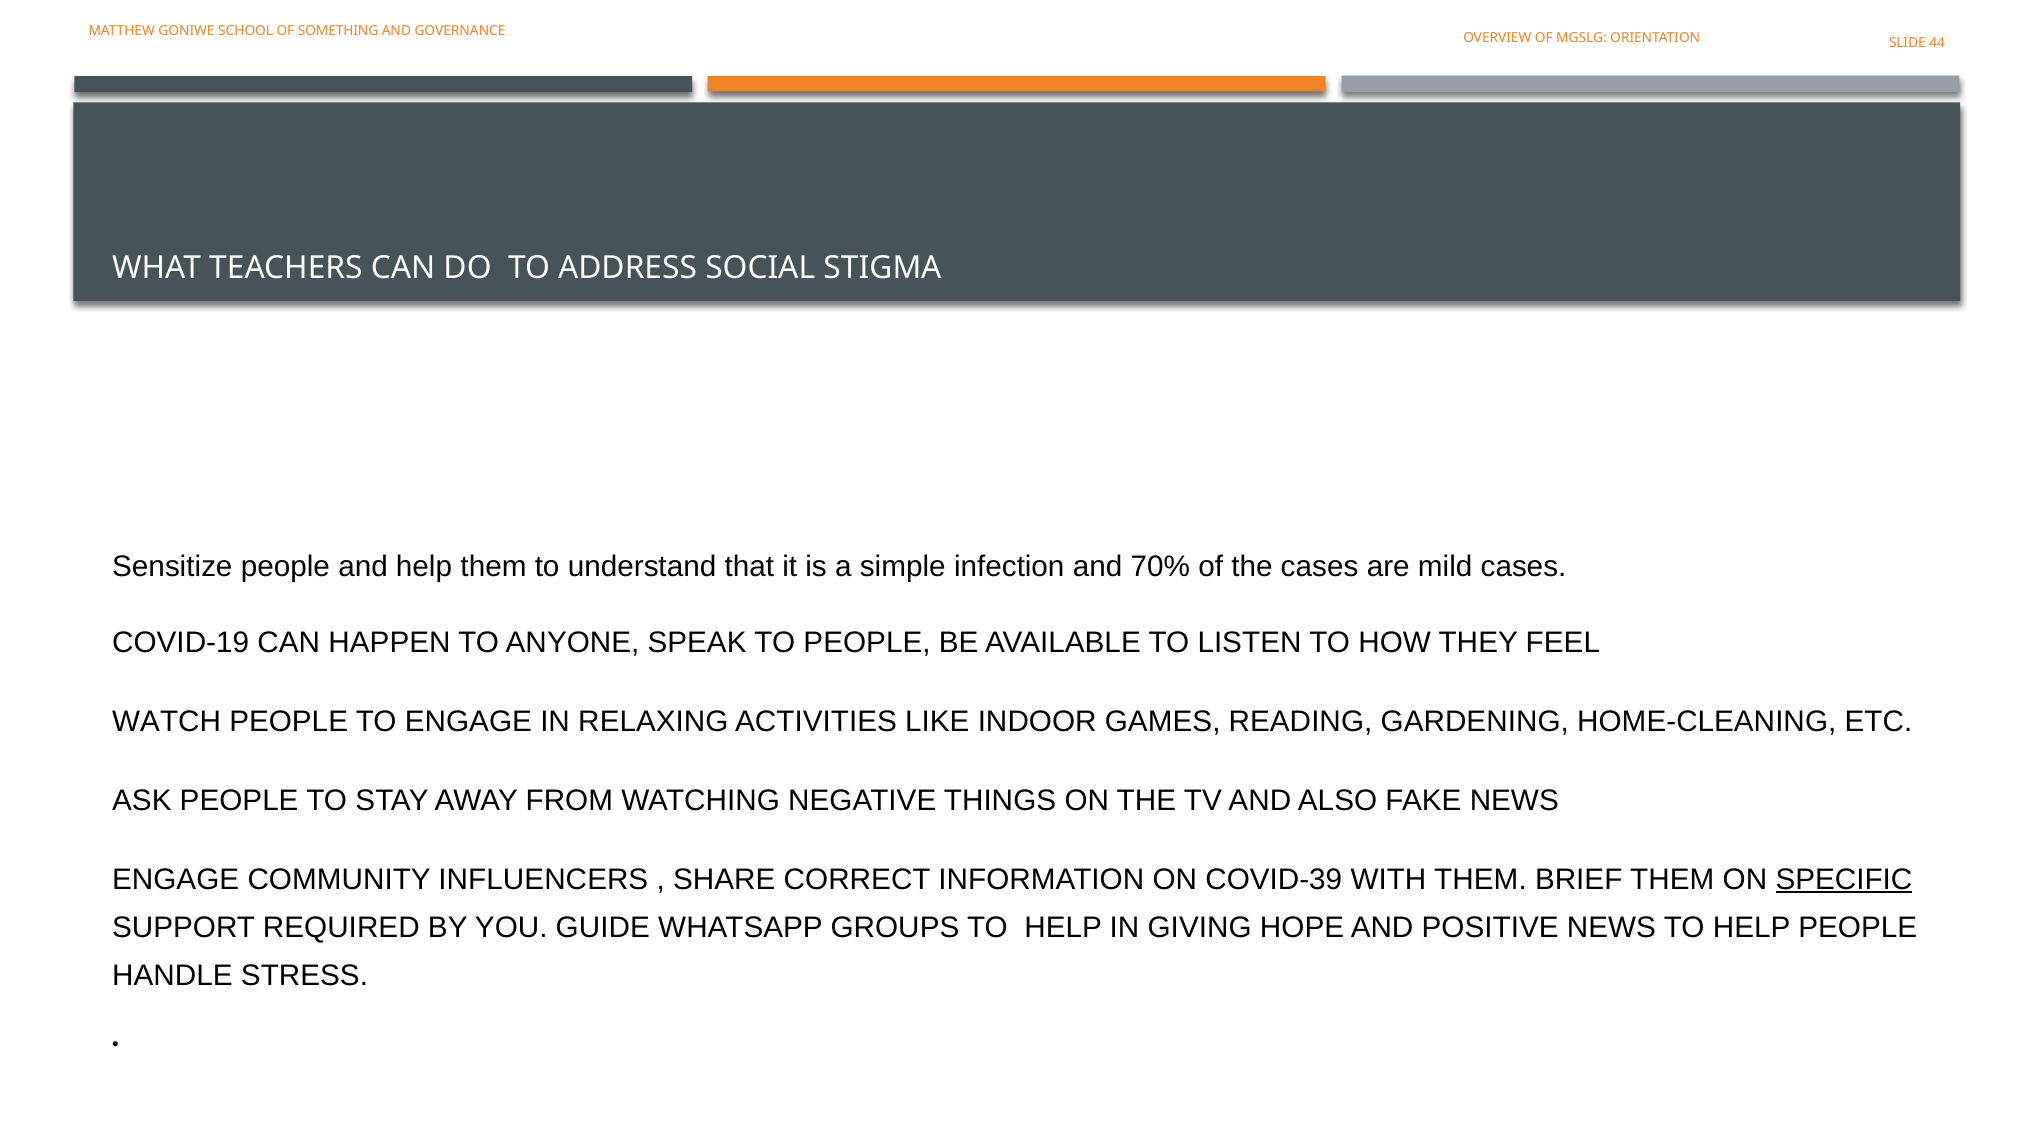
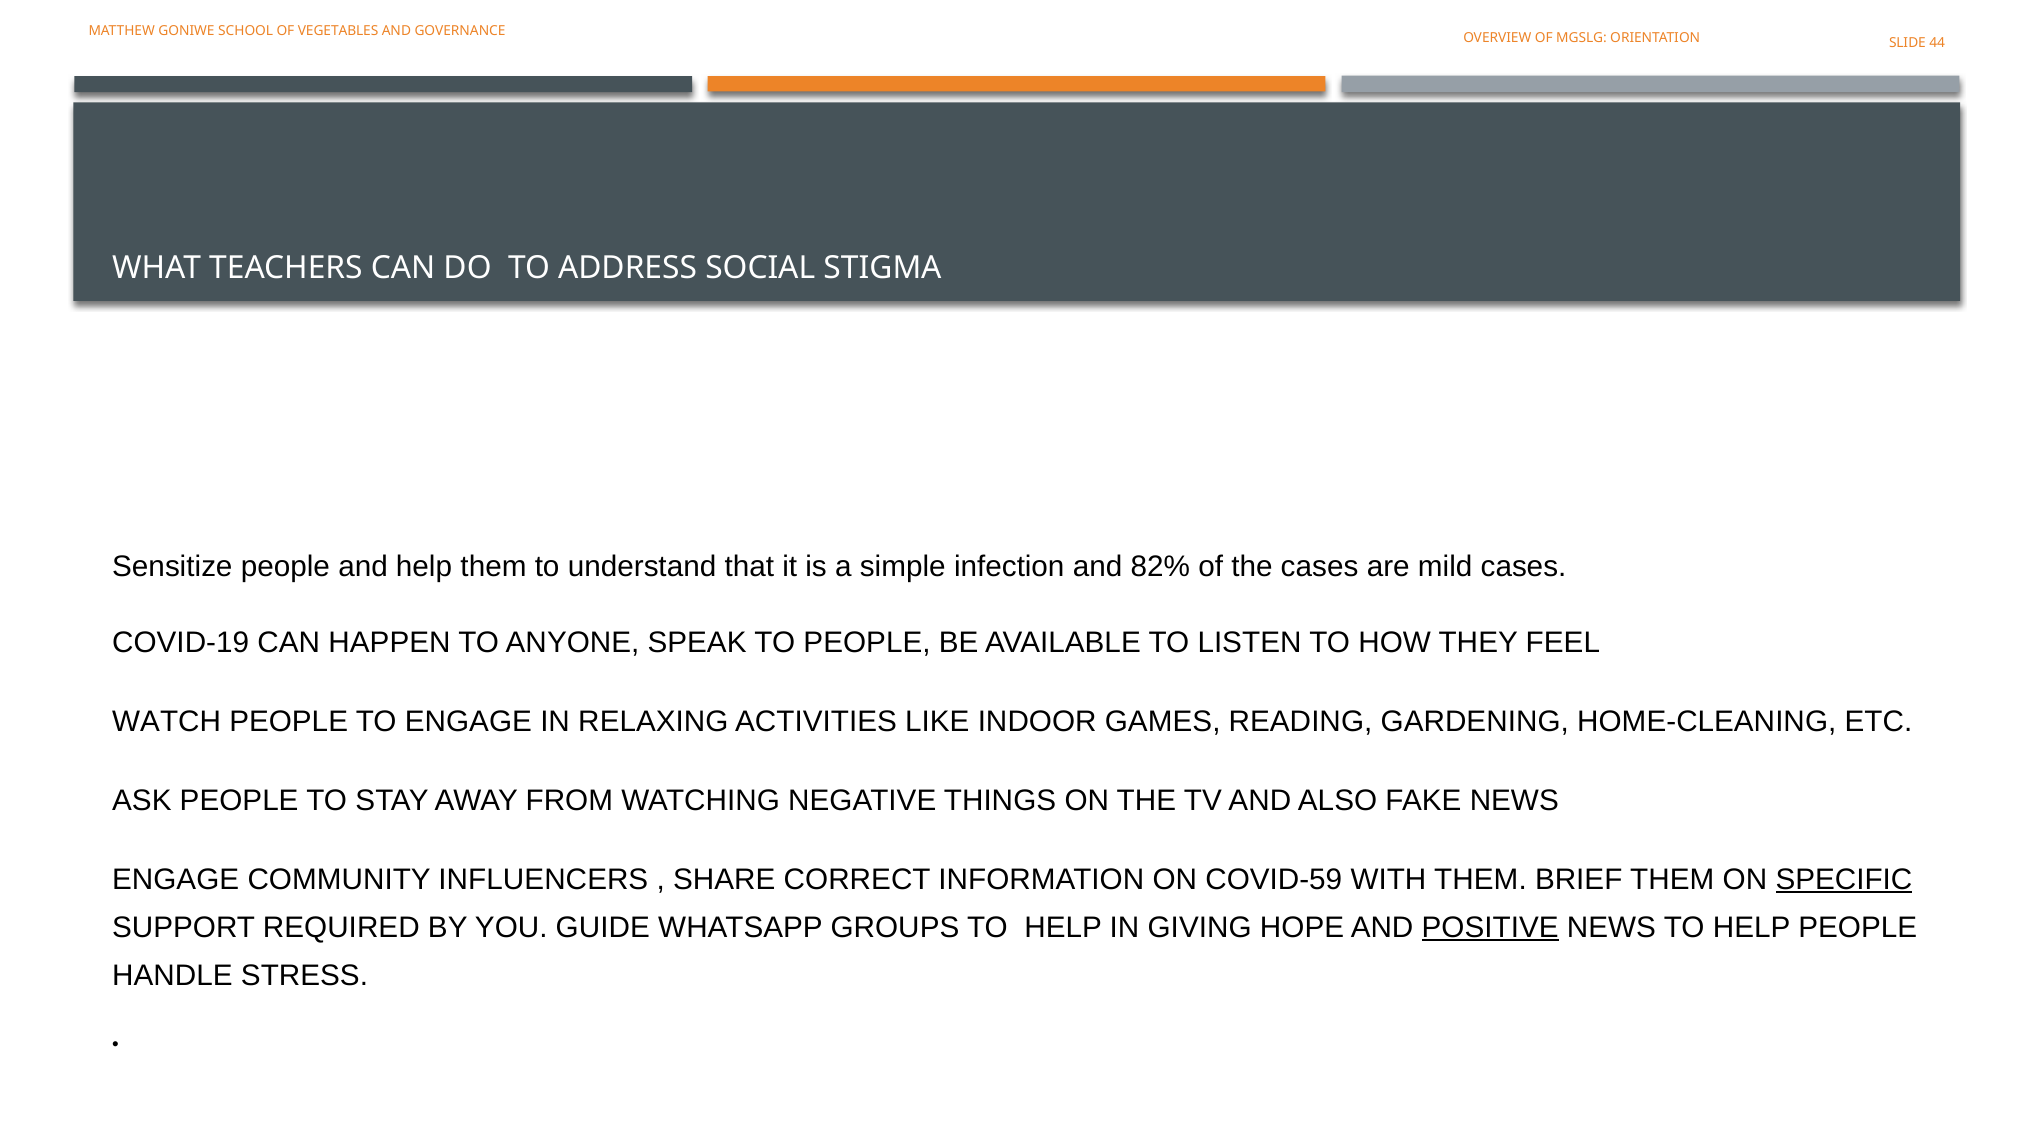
SOMETHING: SOMETHING -> VEGETABLES
70%: 70% -> 82%
COVID-39: COVID-39 -> COVID-59
POSITIVE underline: none -> present
